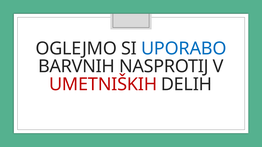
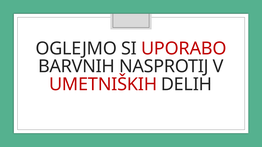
UPORABO colour: blue -> red
